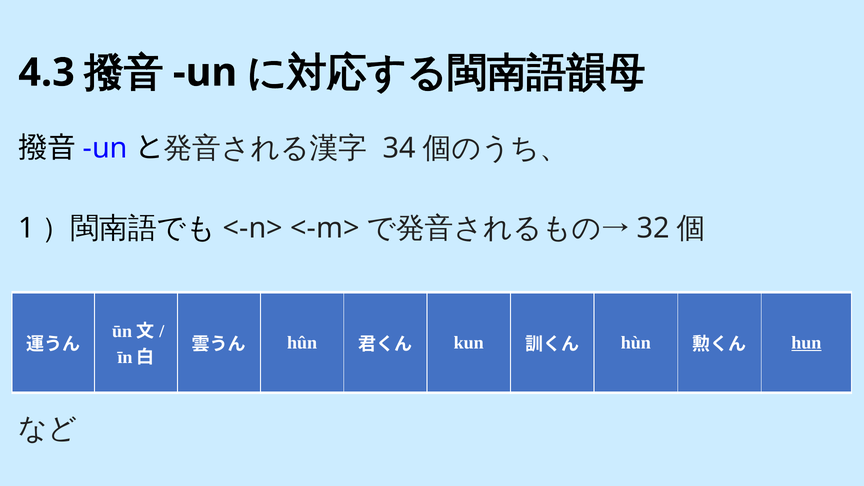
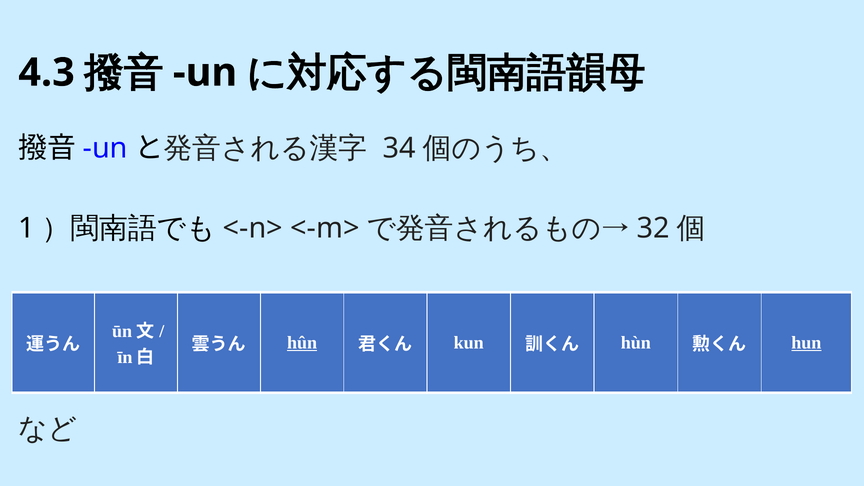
hûn underline: none -> present
